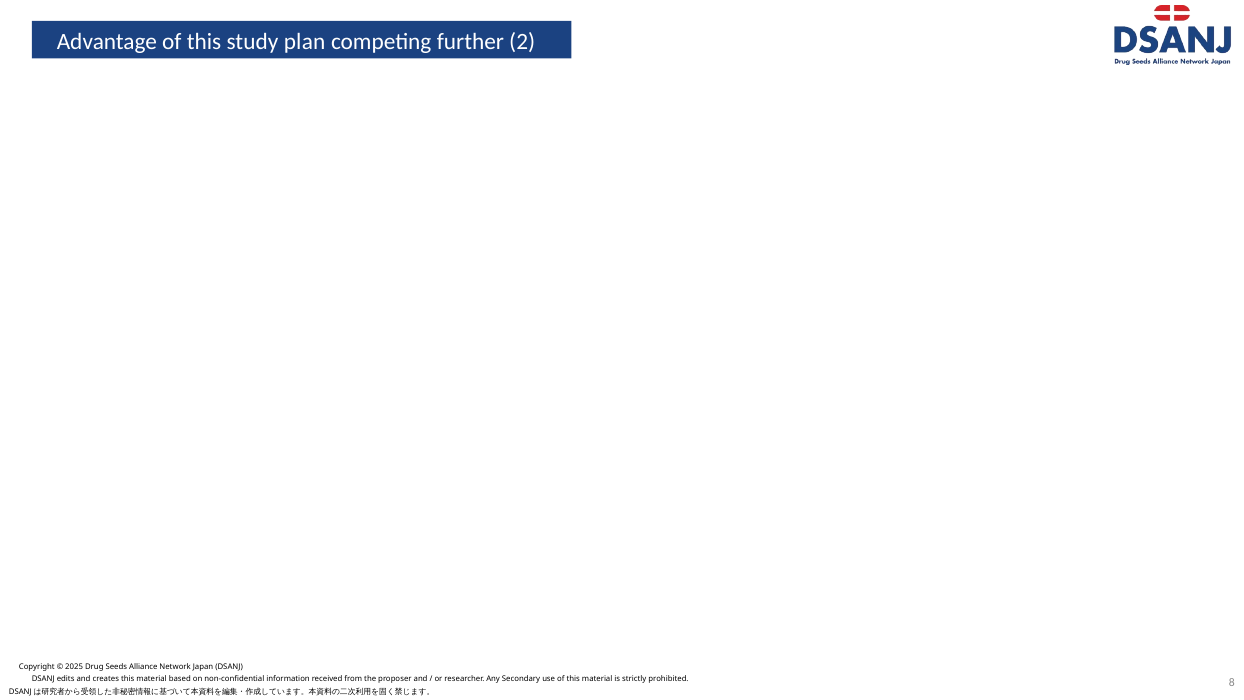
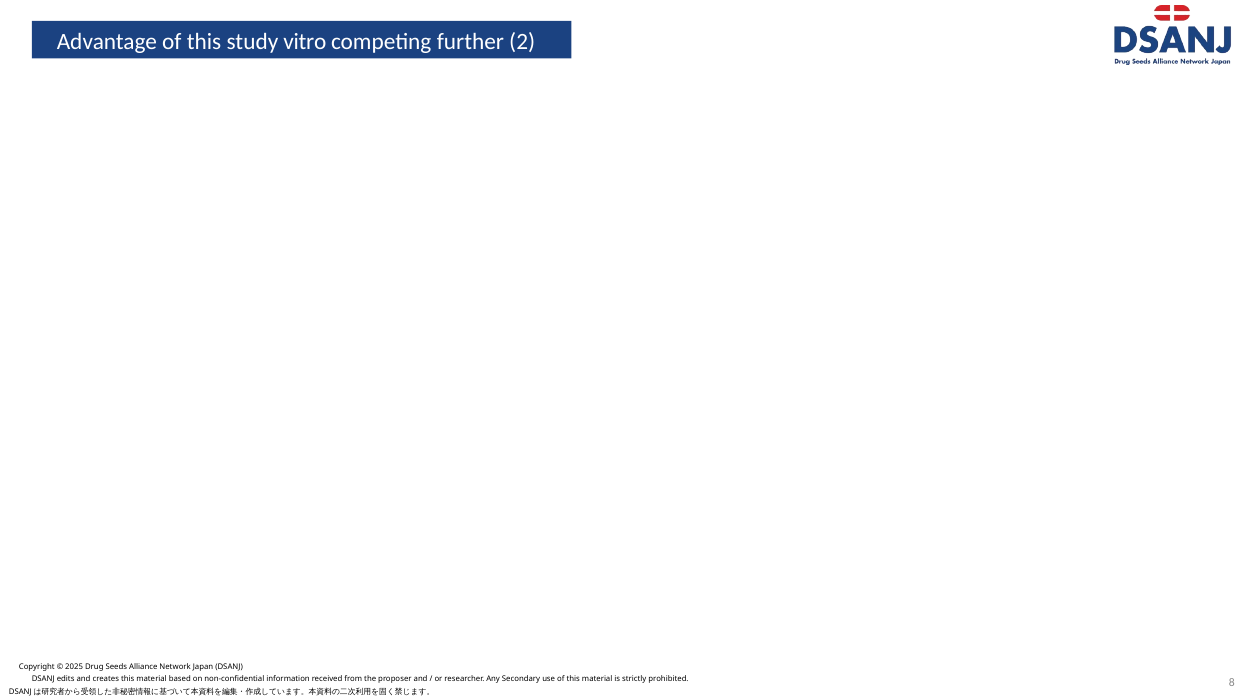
plan: plan -> vitro
